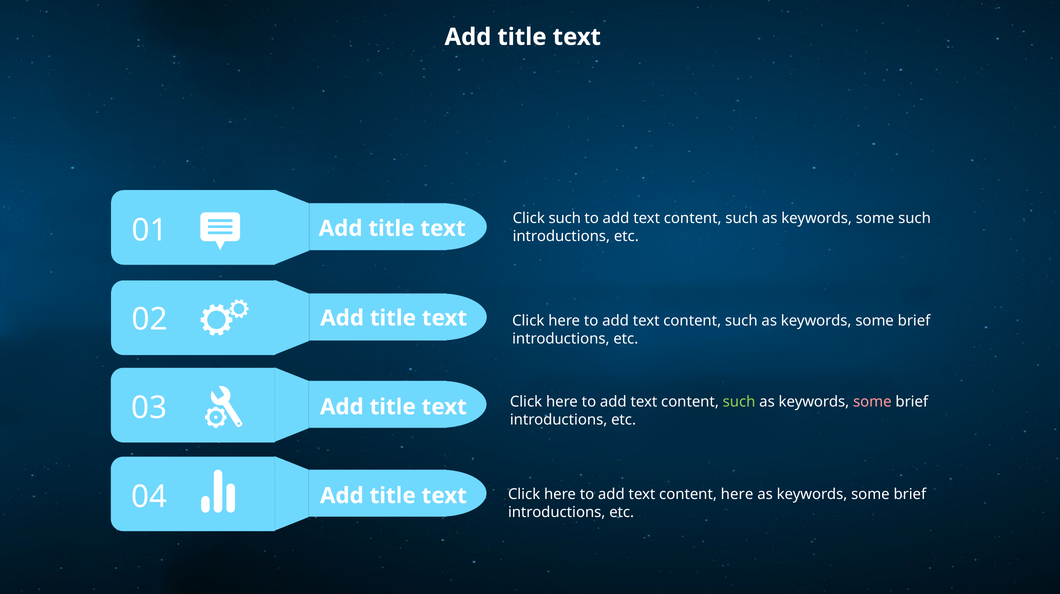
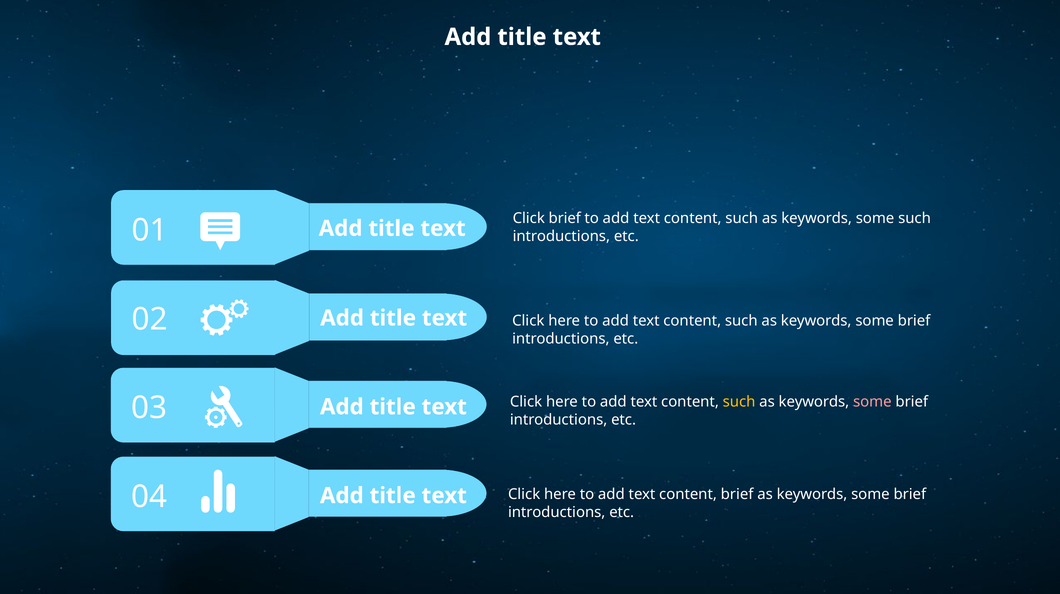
Click such: such -> brief
such at (739, 402) colour: light green -> yellow
content here: here -> brief
